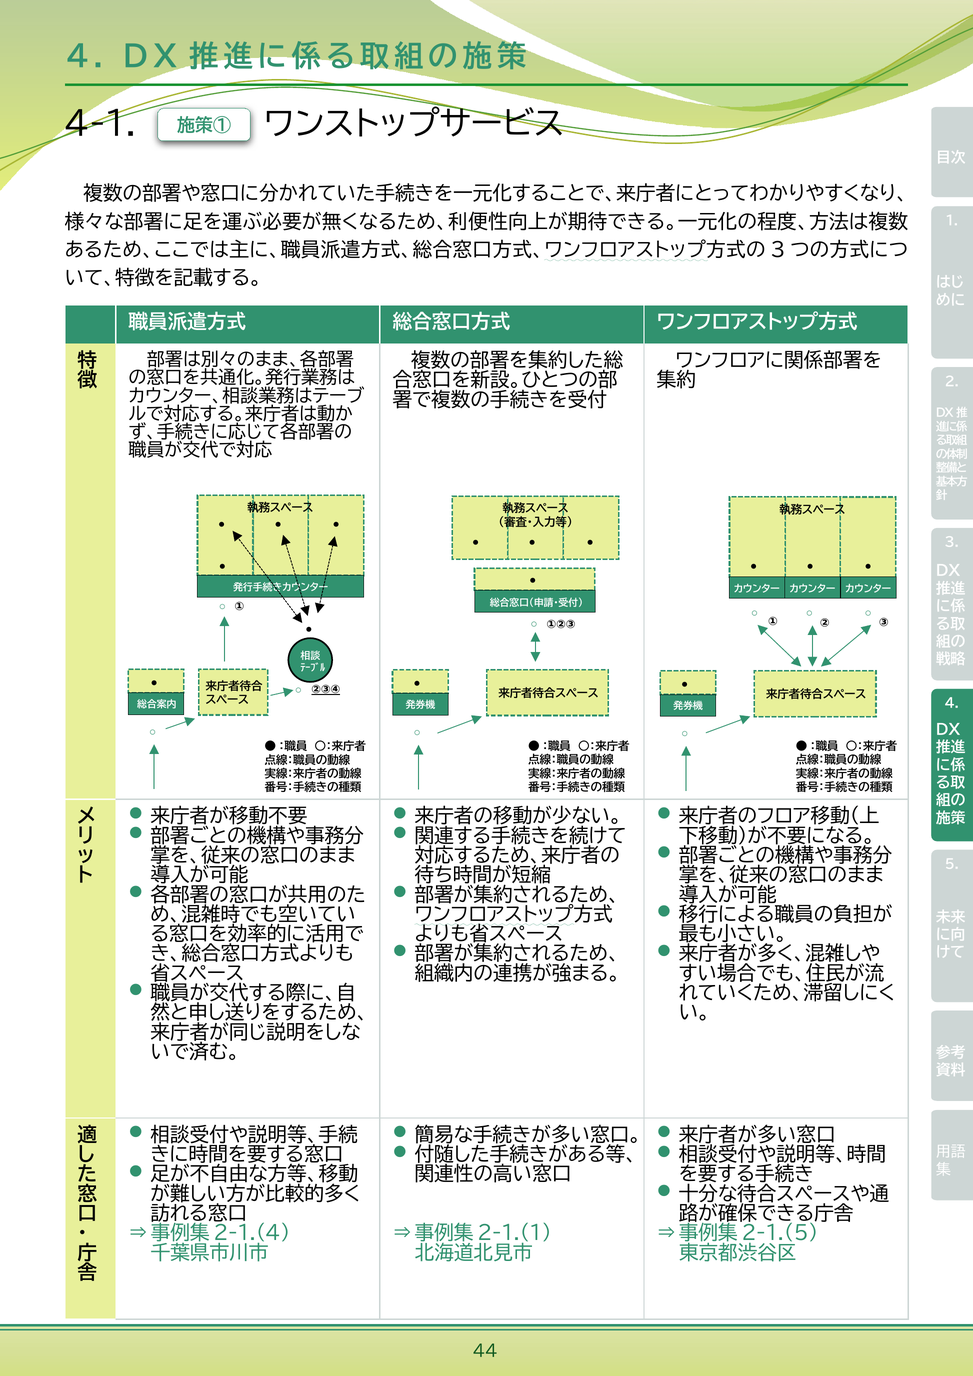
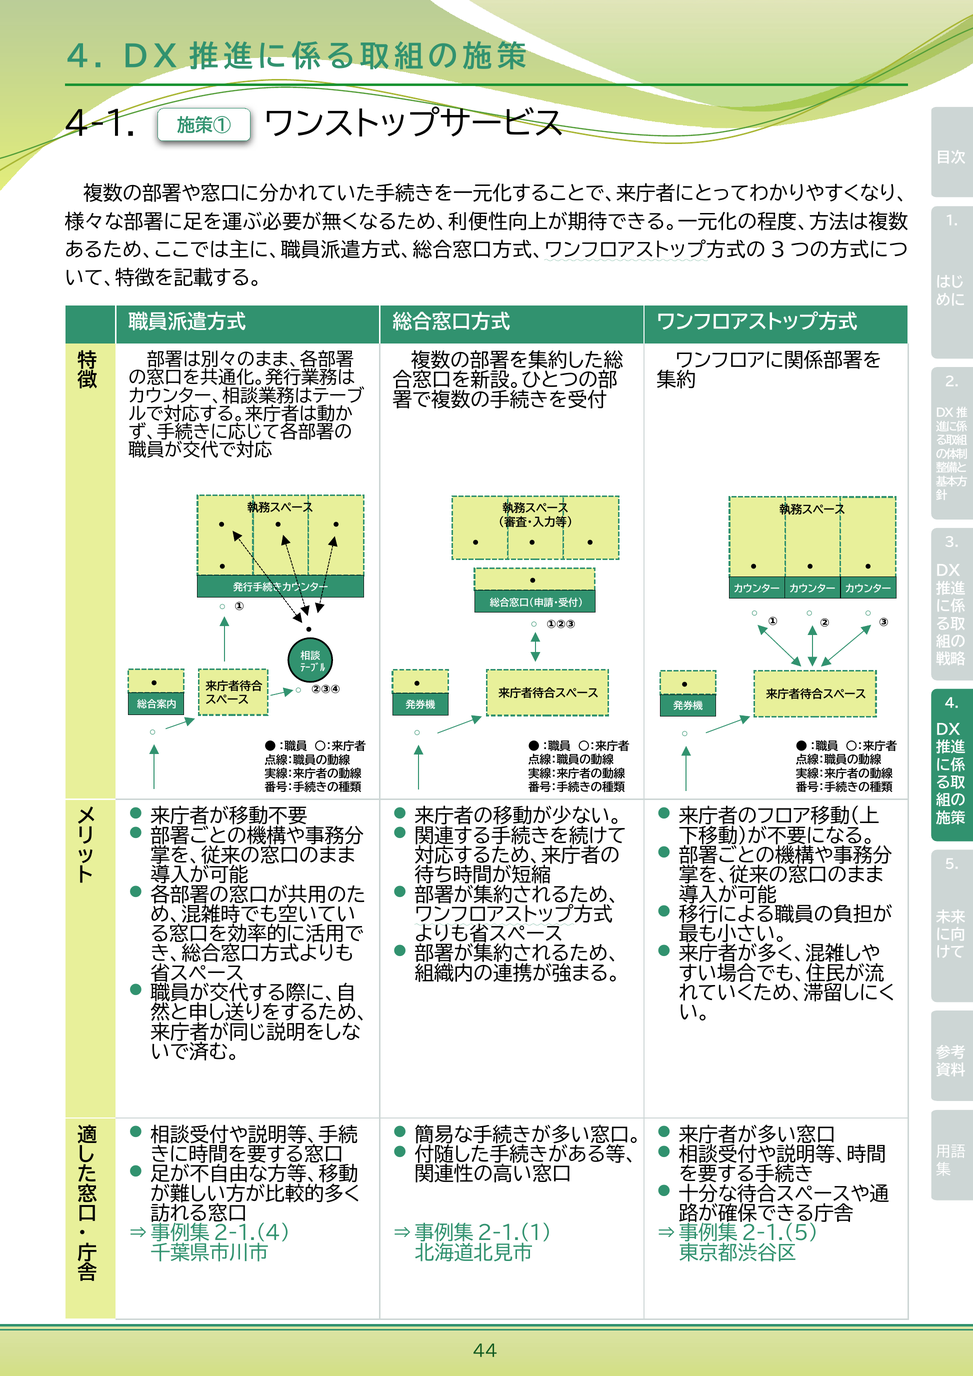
②③④ underline: present -> none
